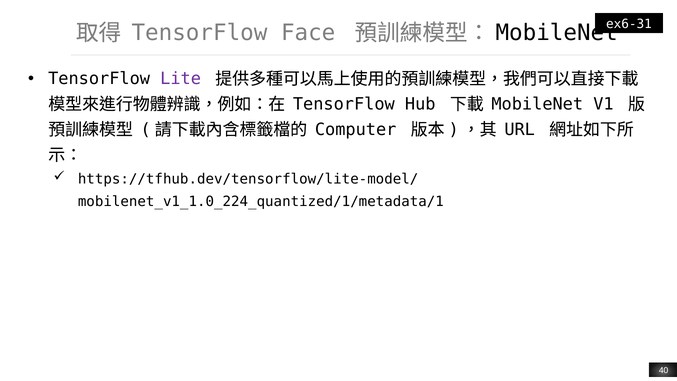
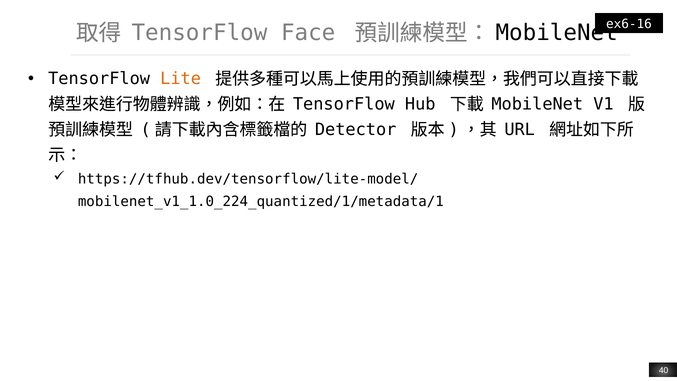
ex6-31: ex6-31 -> ex6-16
Lite colour: purple -> orange
Computer: Computer -> Detector
